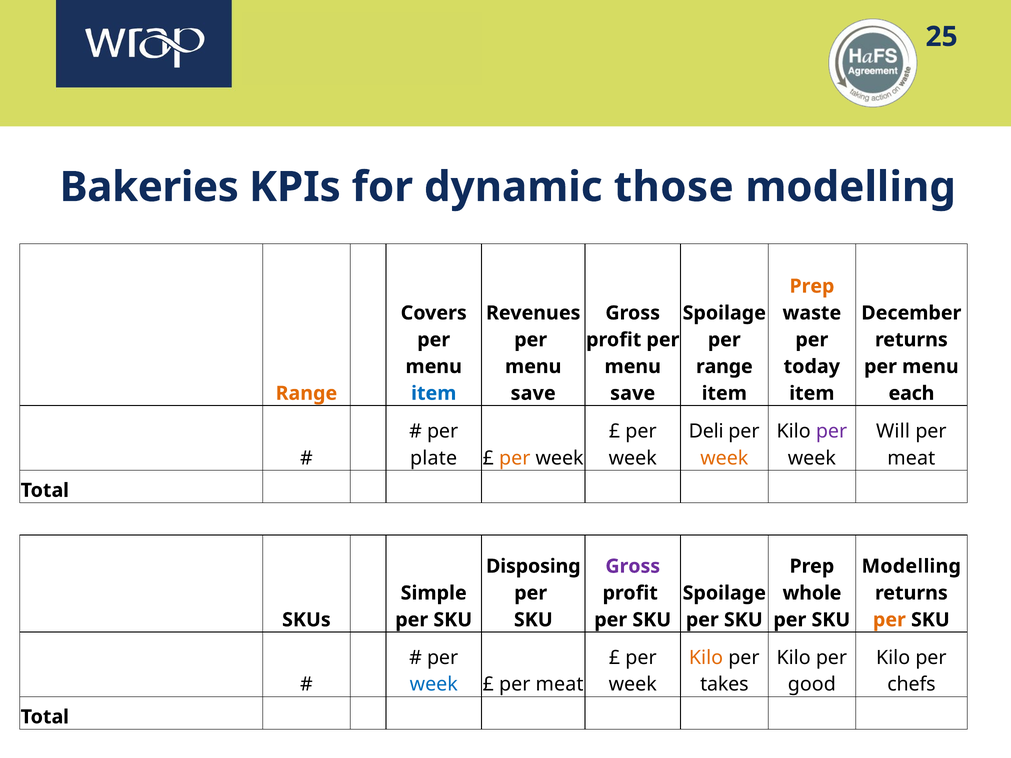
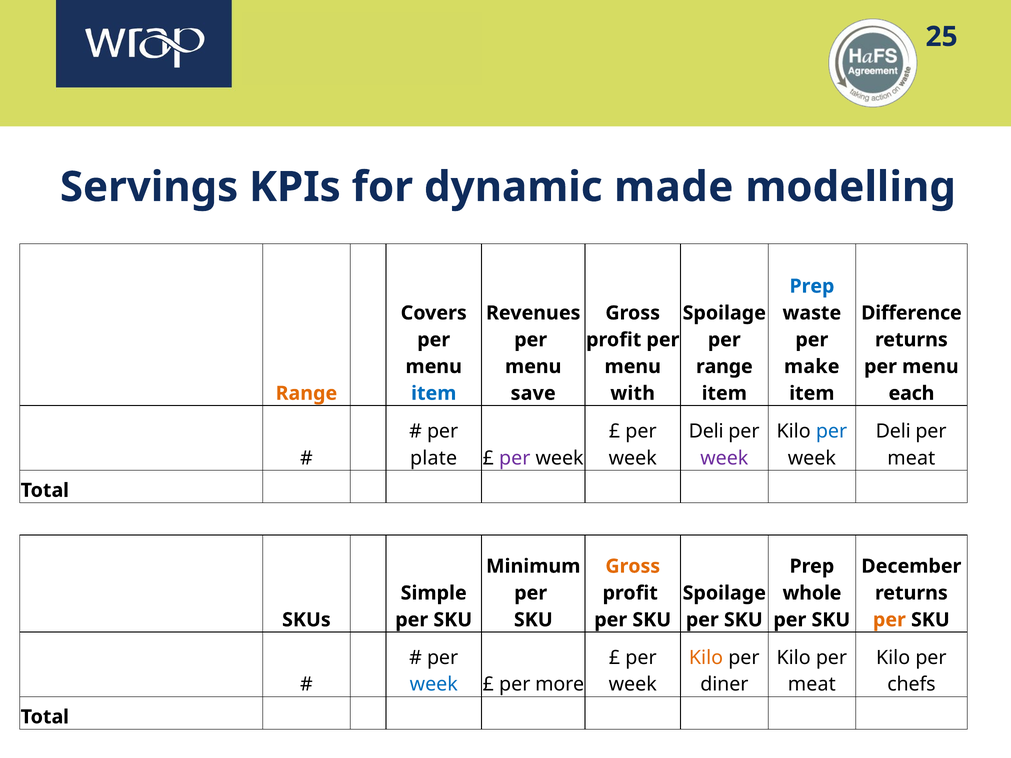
Bakeries: Bakeries -> Servings
those: those -> made
Prep at (812, 286) colour: orange -> blue
December: December -> Difference
today: today -> make
save at (633, 393): save -> with
per at (832, 431) colour: purple -> blue
Will at (893, 431): Will -> Deli
per at (515, 458) colour: orange -> purple
week at (724, 458) colour: orange -> purple
Disposing: Disposing -> Minimum
Gross at (633, 566) colour: purple -> orange
Modelling at (911, 566): Modelling -> December
meat at (560, 685): meat -> more
takes: takes -> diner
good at (812, 685): good -> meat
